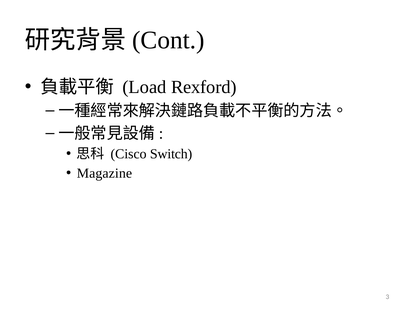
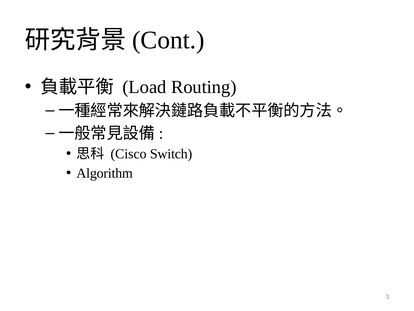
Rexford: Rexford -> Routing
Magazine: Magazine -> Algorithm
